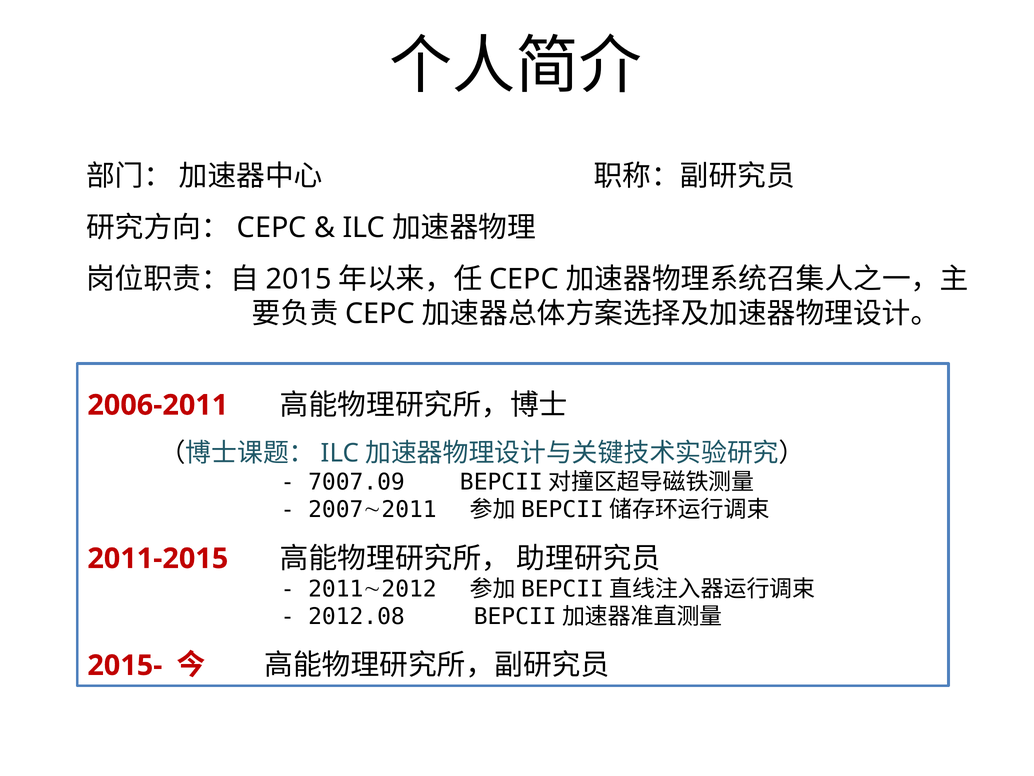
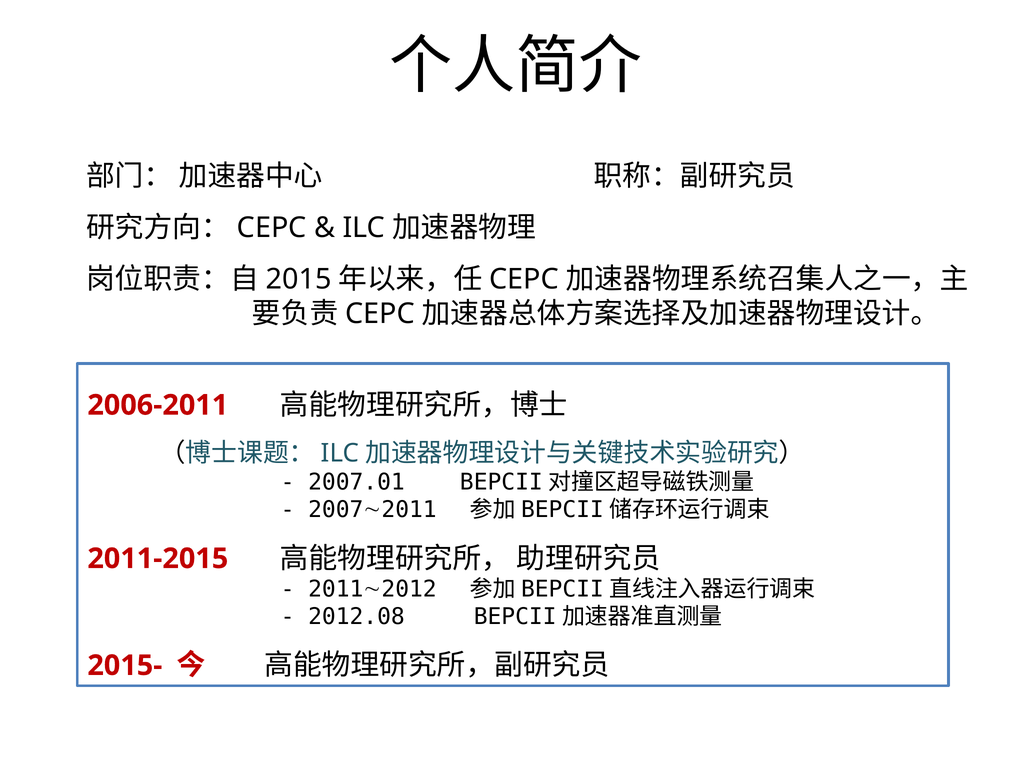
7007.09: 7007.09 -> 2007.01
